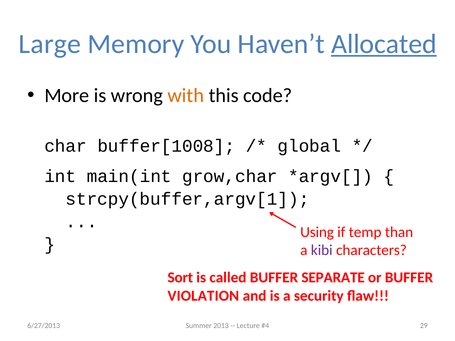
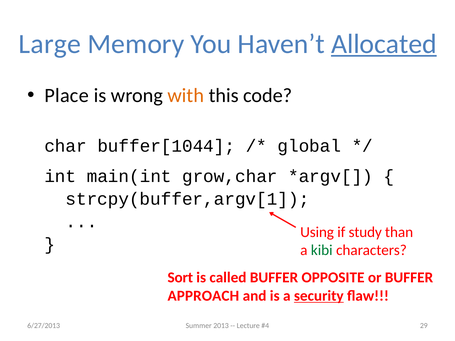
More: More -> Place
buffer[1008: buffer[1008 -> buffer[1044
temp: temp -> study
kibi colour: purple -> green
SEPARATE: SEPARATE -> OPPOSITE
VIOLATION: VIOLATION -> APPROACH
security underline: none -> present
